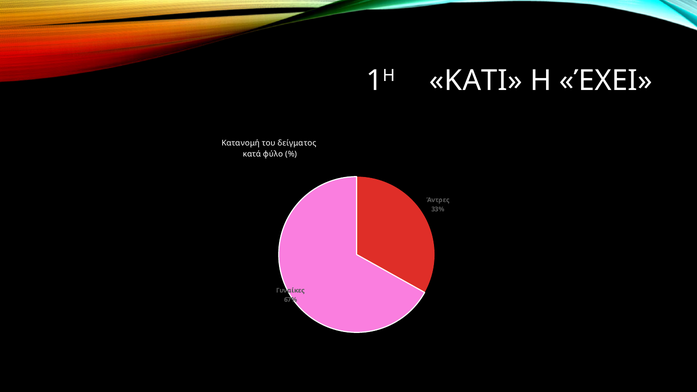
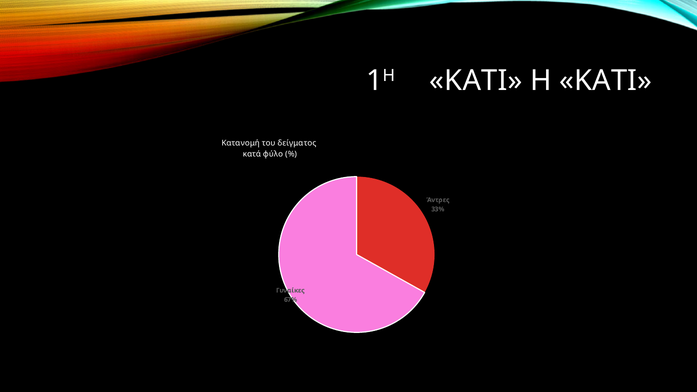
Η ΈΧΕΙ: ΈΧΕΙ -> ΚΑΤΙ
